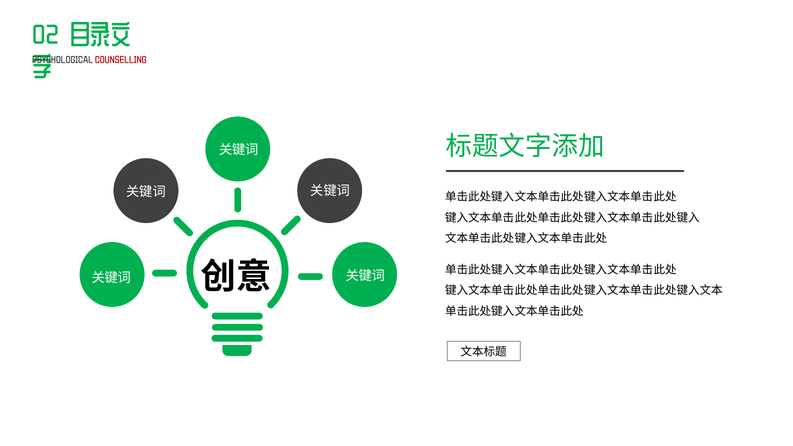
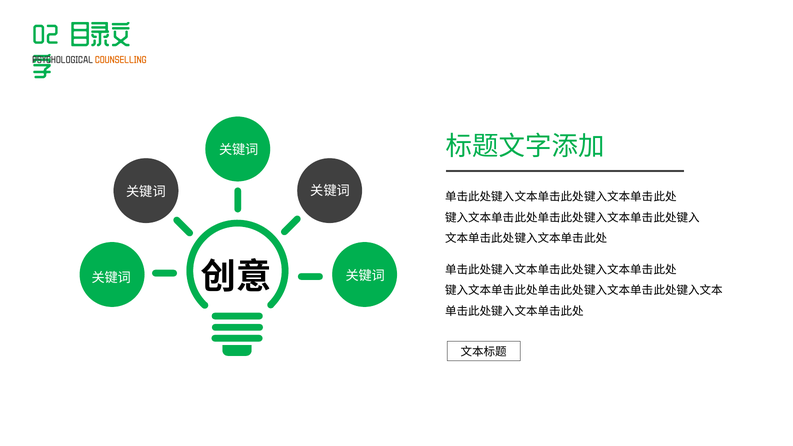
COUNSELLING colour: red -> orange
